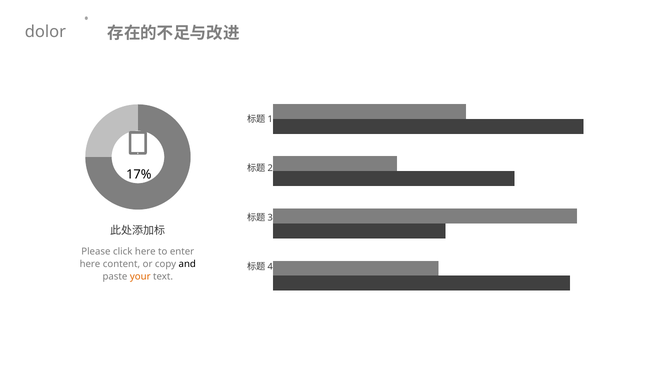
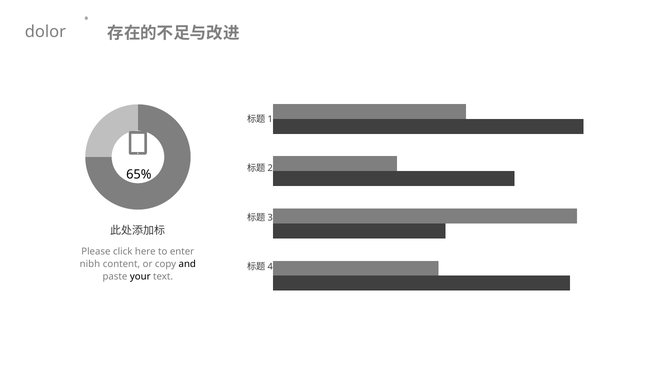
17%: 17% -> 65%
here at (90, 264): here -> nibh
your colour: orange -> black
